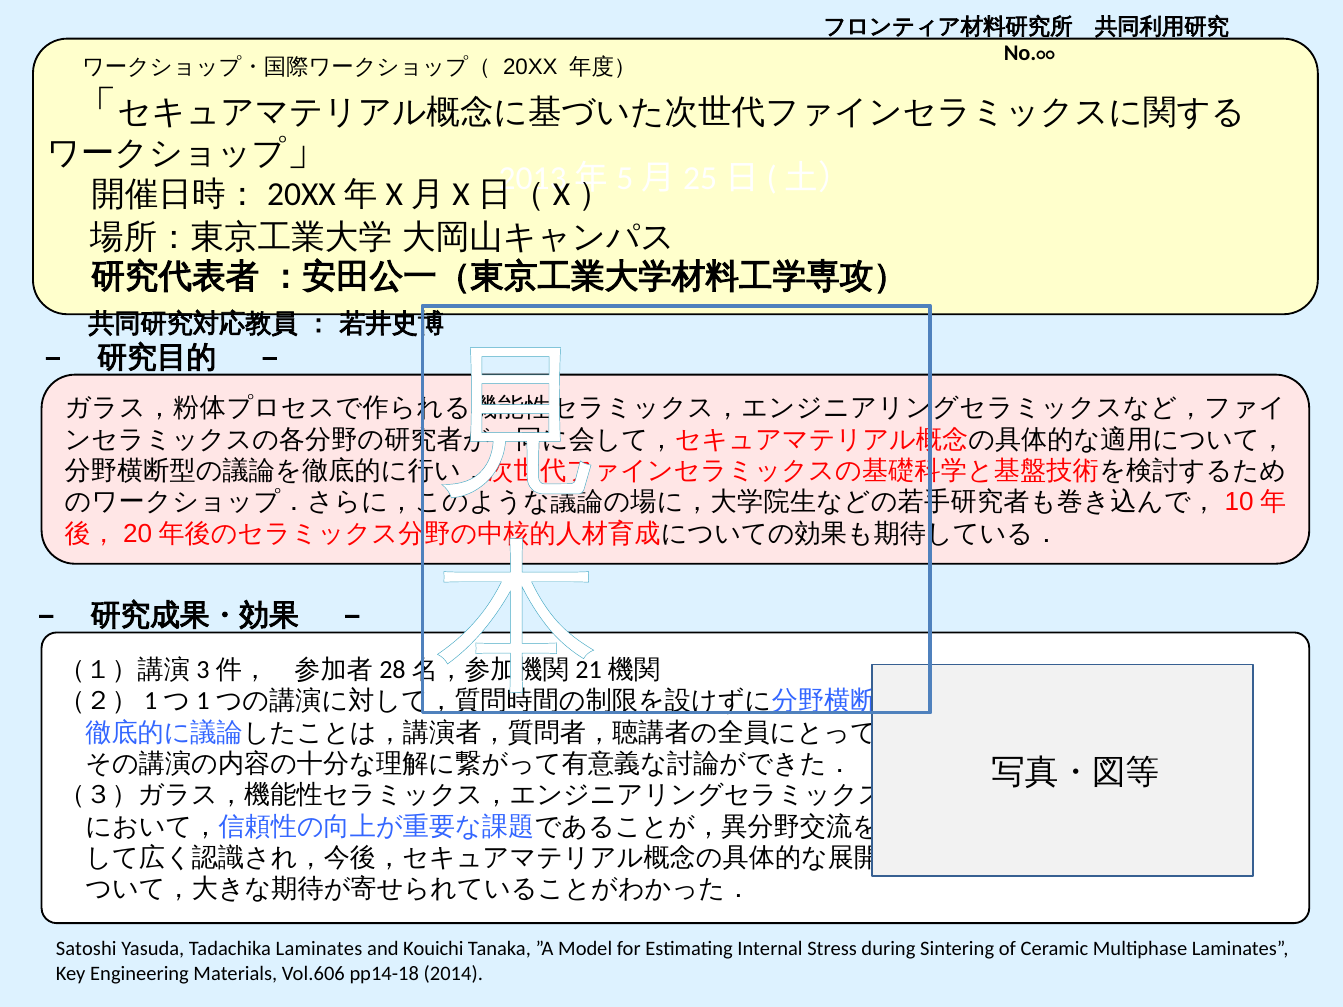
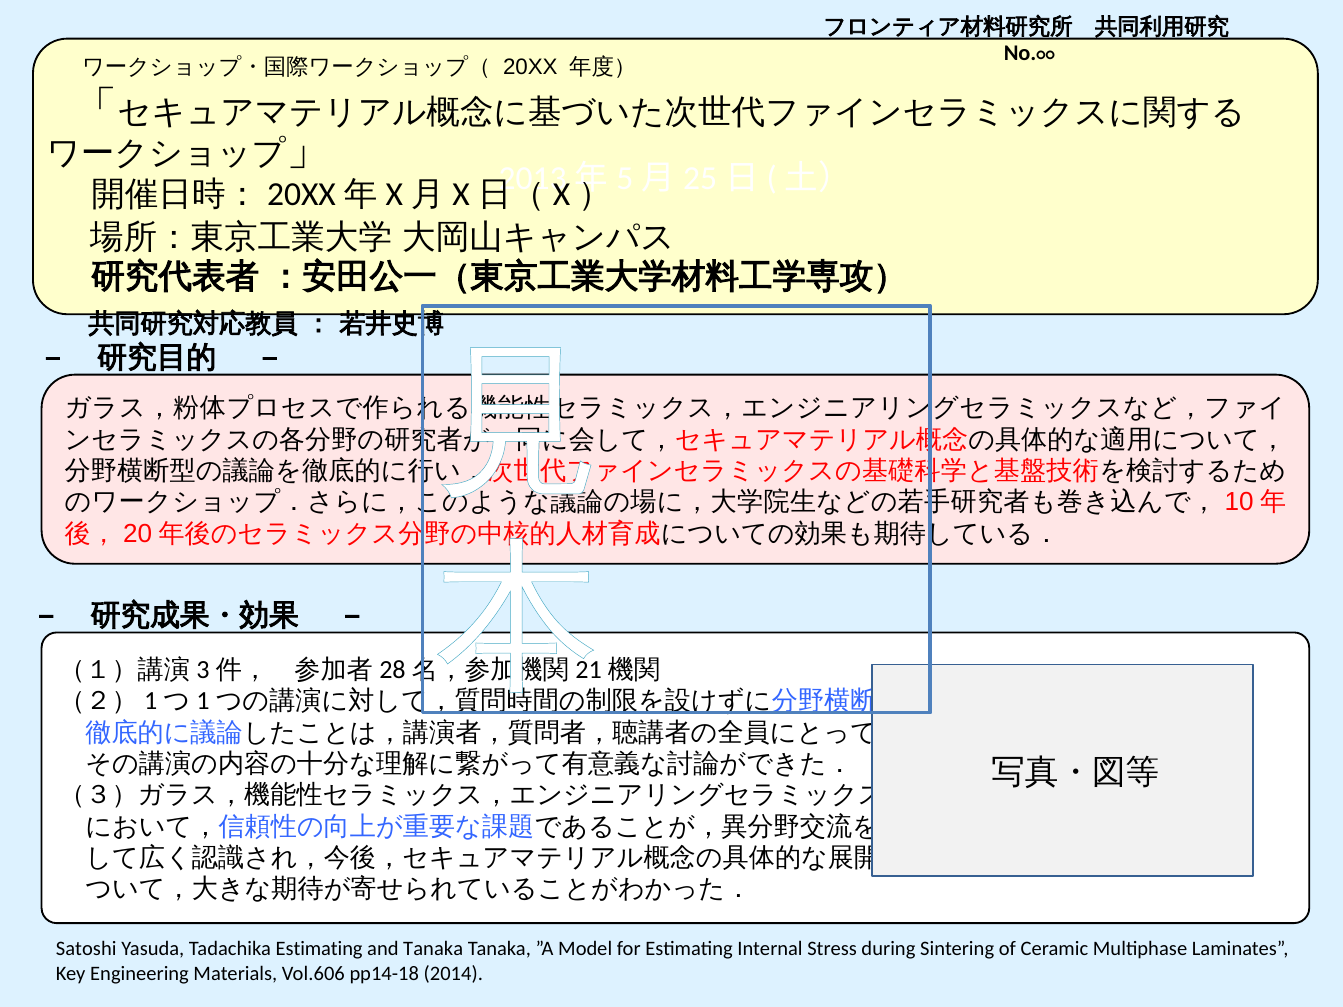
Tadachika Laminates: Laminates -> Estimating
and Kouichi: Kouichi -> Tanaka
